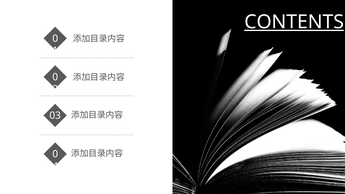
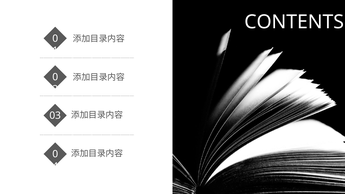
CONTENTS underline: present -> none
